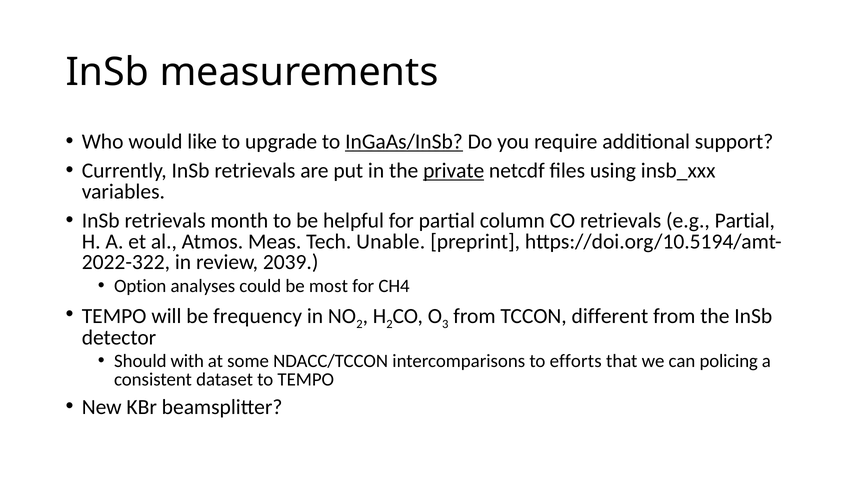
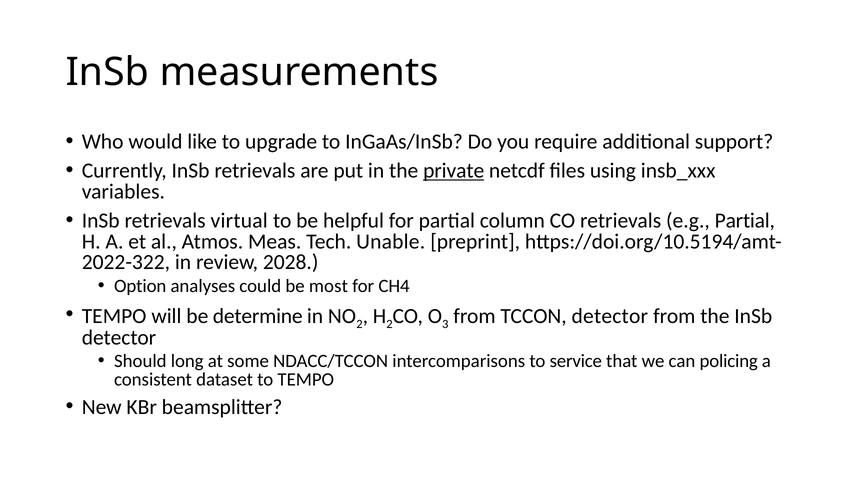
InGaAs/InSb underline: present -> none
month: month -> virtual
2039: 2039 -> 2028
frequency: frequency -> determine
TCCON different: different -> detector
with: with -> long
efforts: efforts -> service
